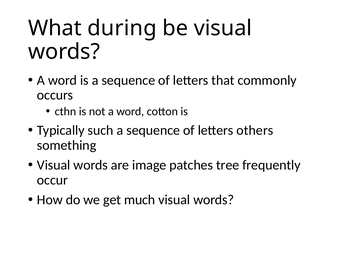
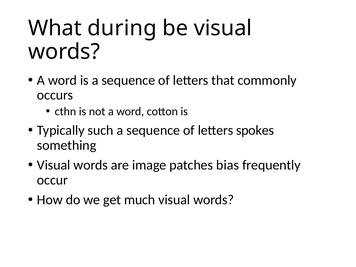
others: others -> spokes
tree: tree -> bias
